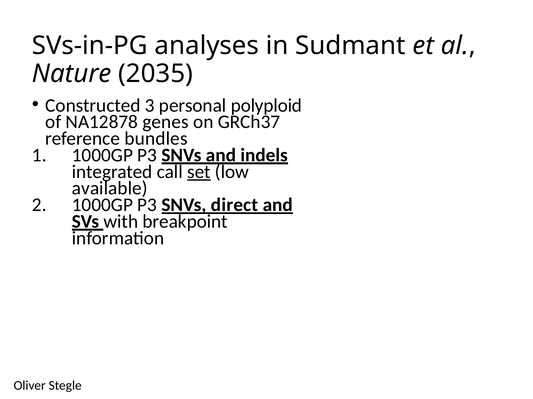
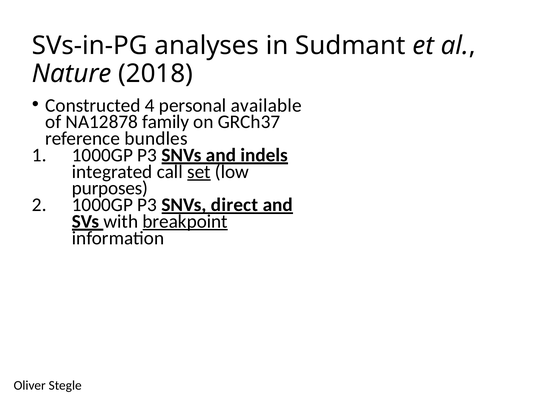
2035: 2035 -> 2018
3: 3 -> 4
polyploid: polyploid -> available
genes: genes -> family
available: available -> purposes
breakpoint underline: none -> present
